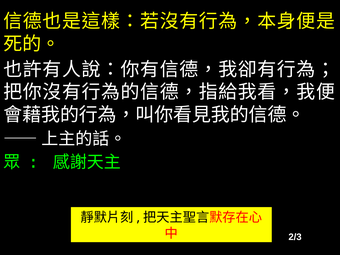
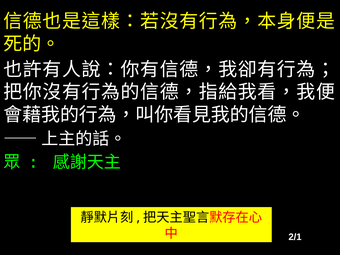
2/3: 2/3 -> 2/1
